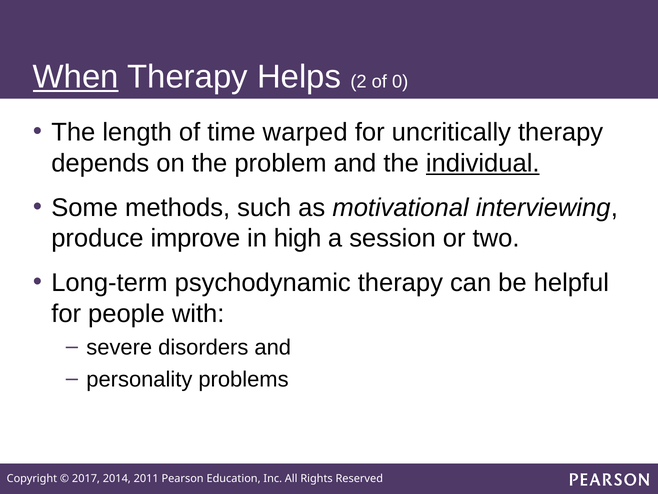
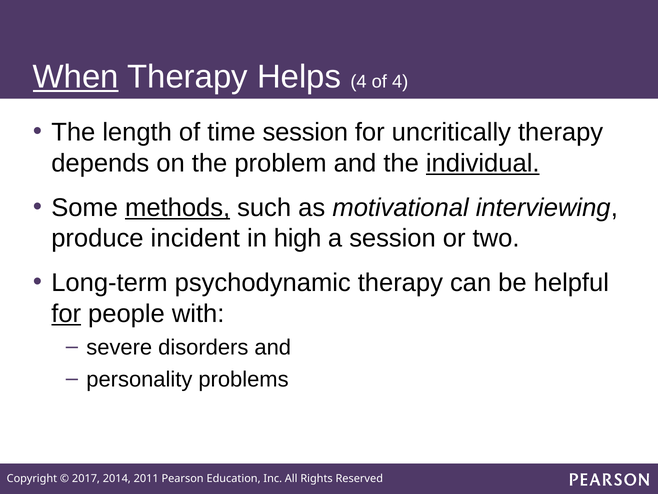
Helps 2: 2 -> 4
of 0: 0 -> 4
time warped: warped -> session
methods underline: none -> present
improve: improve -> incident
for at (66, 313) underline: none -> present
